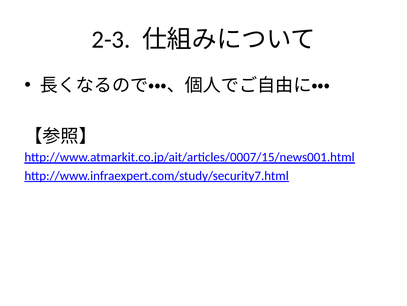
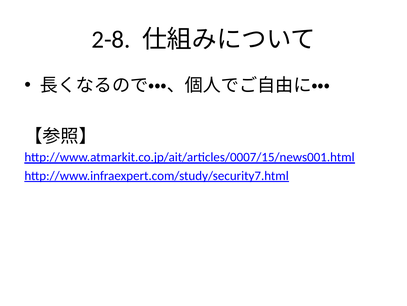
2-3: 2-3 -> 2-8
